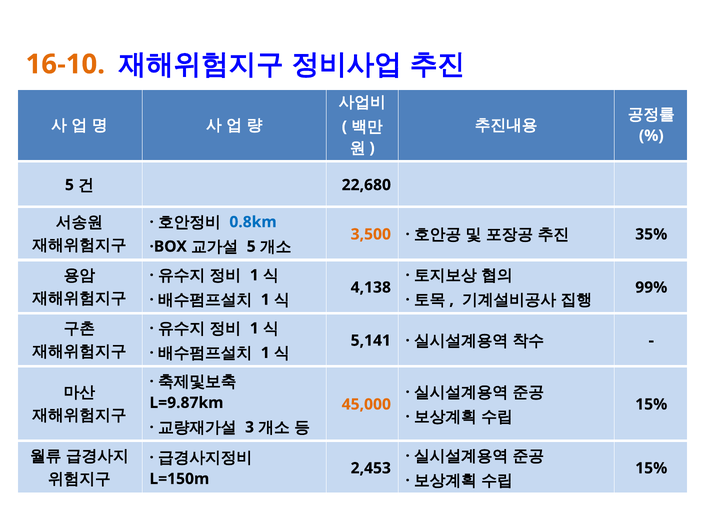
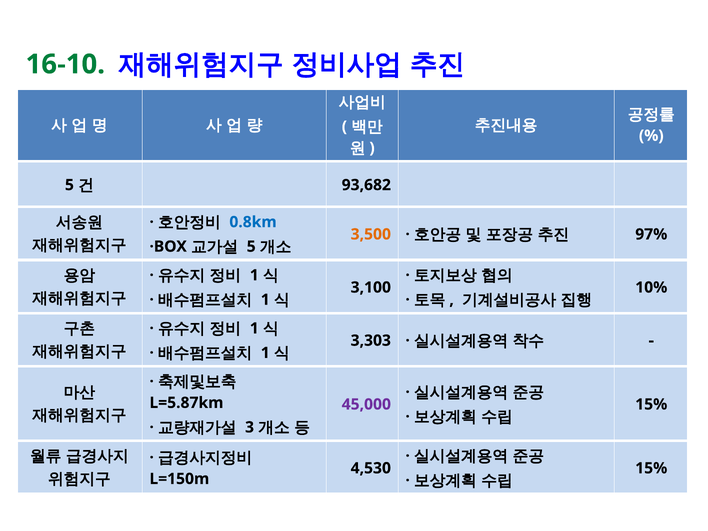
16-10 colour: orange -> green
22,680: 22,680 -> 93,682
35%: 35% -> 97%
4,138: 4,138 -> 3,100
99%: 99% -> 10%
5,141: 5,141 -> 3,303
L=9.87km: L=9.87km -> L=5.87km
45,000 colour: orange -> purple
2,453: 2,453 -> 4,530
